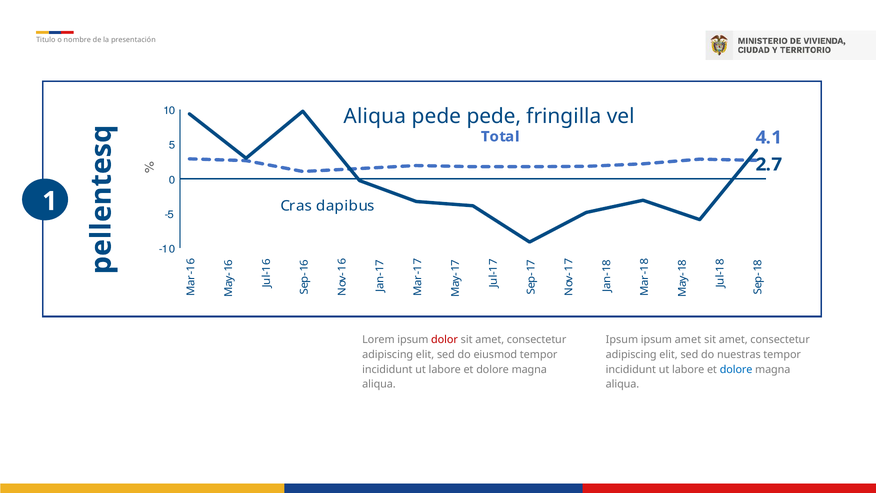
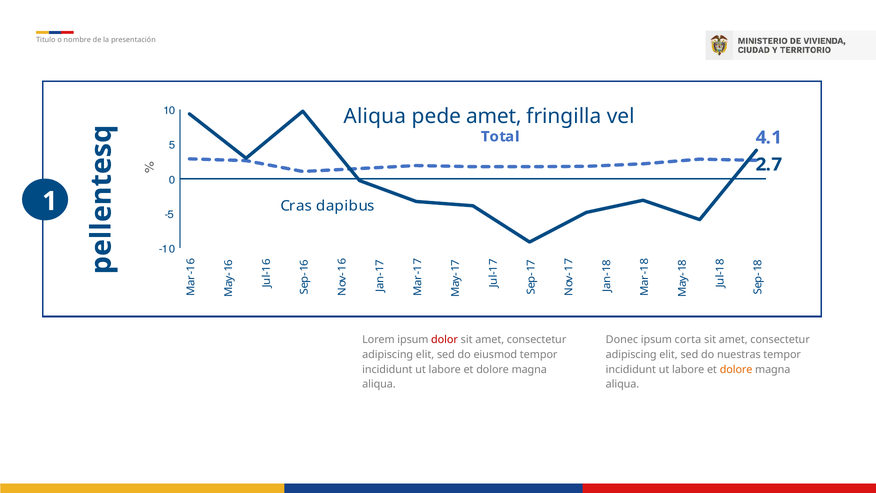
pede pede: pede -> amet
Ipsum at (622, 340): Ipsum -> Donec
ipsum amet: amet -> corta
dolore at (736, 369) colour: blue -> orange
